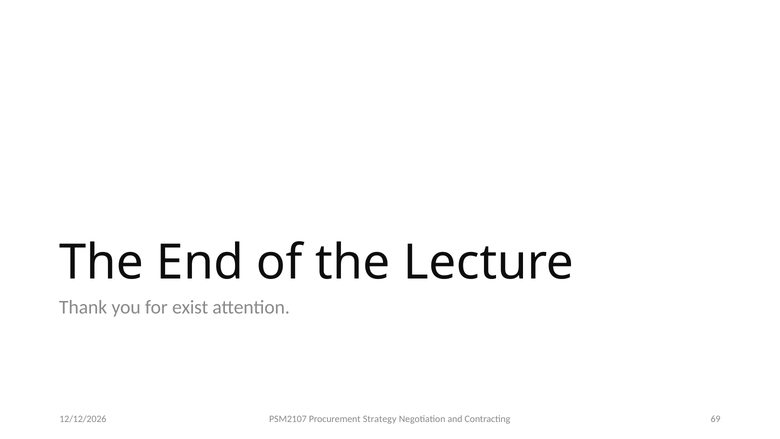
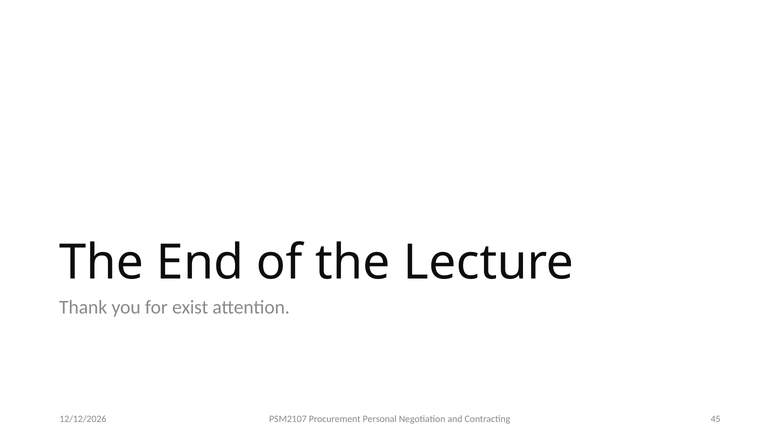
Strategy: Strategy -> Personal
69: 69 -> 45
